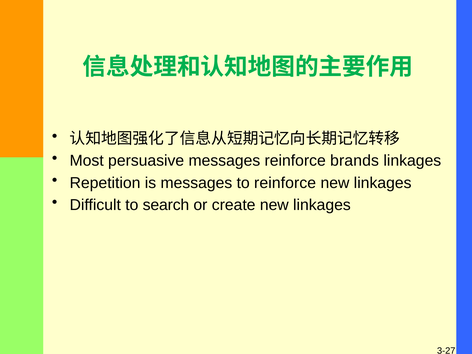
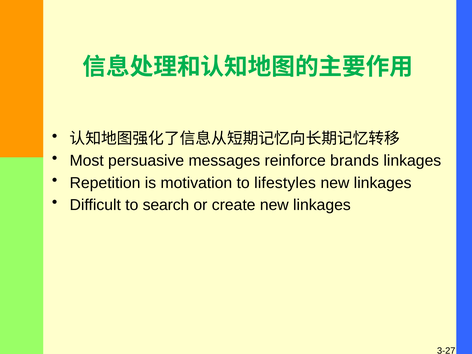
is messages: messages -> motivation
to reinforce: reinforce -> lifestyles
